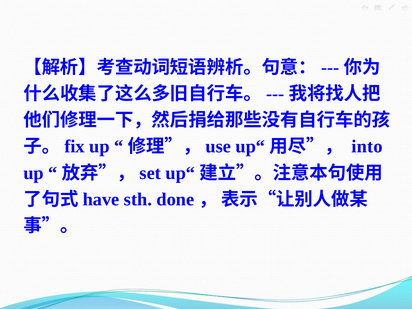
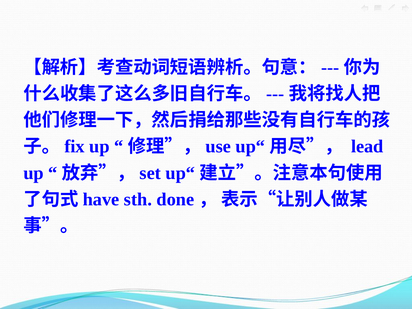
into: into -> lead
